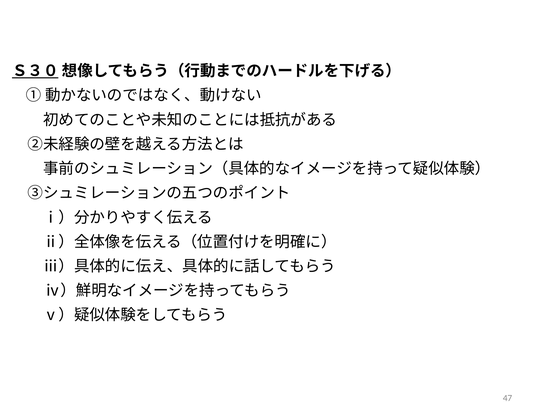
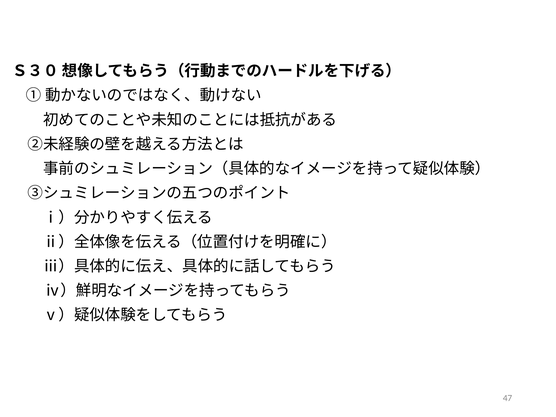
Ｓ３０ underline: present -> none
